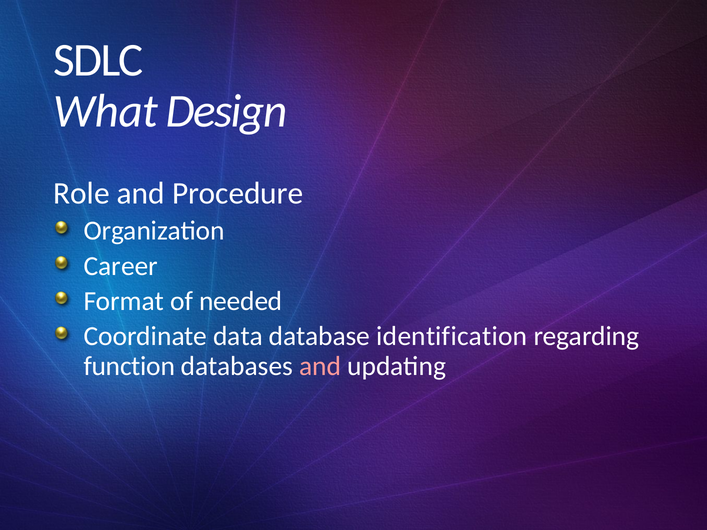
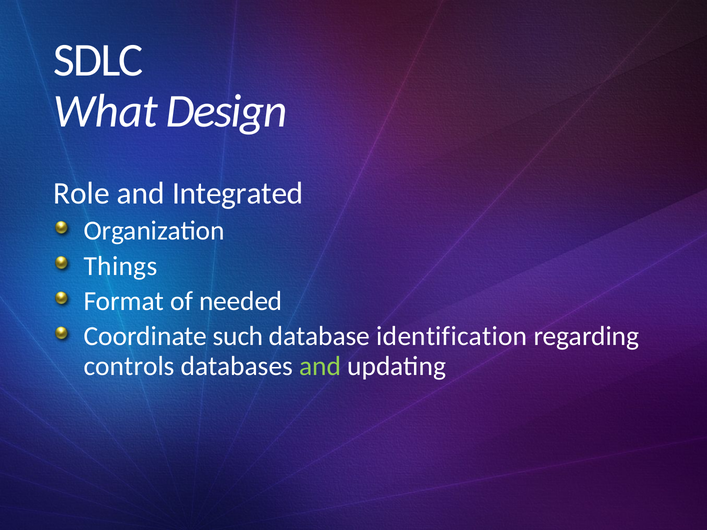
Procedure: Procedure -> Integrated
Career: Career -> Things
data: data -> such
function: function -> controls
and at (320, 366) colour: pink -> light green
